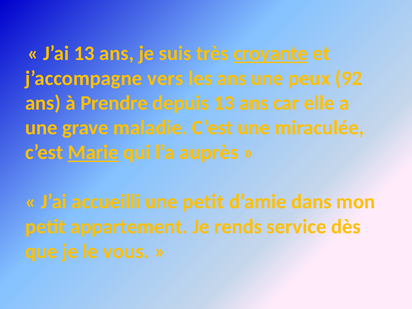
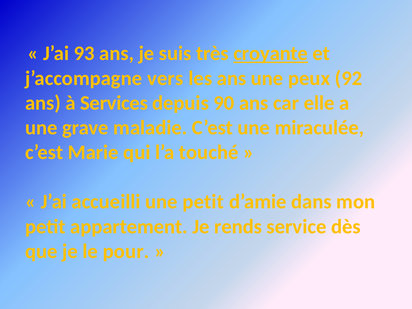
J’ai 13: 13 -> 93
Prendre: Prendre -> Services
depuis 13: 13 -> 90
Marie underline: present -> none
auprès: auprès -> touché
vous: vous -> pour
